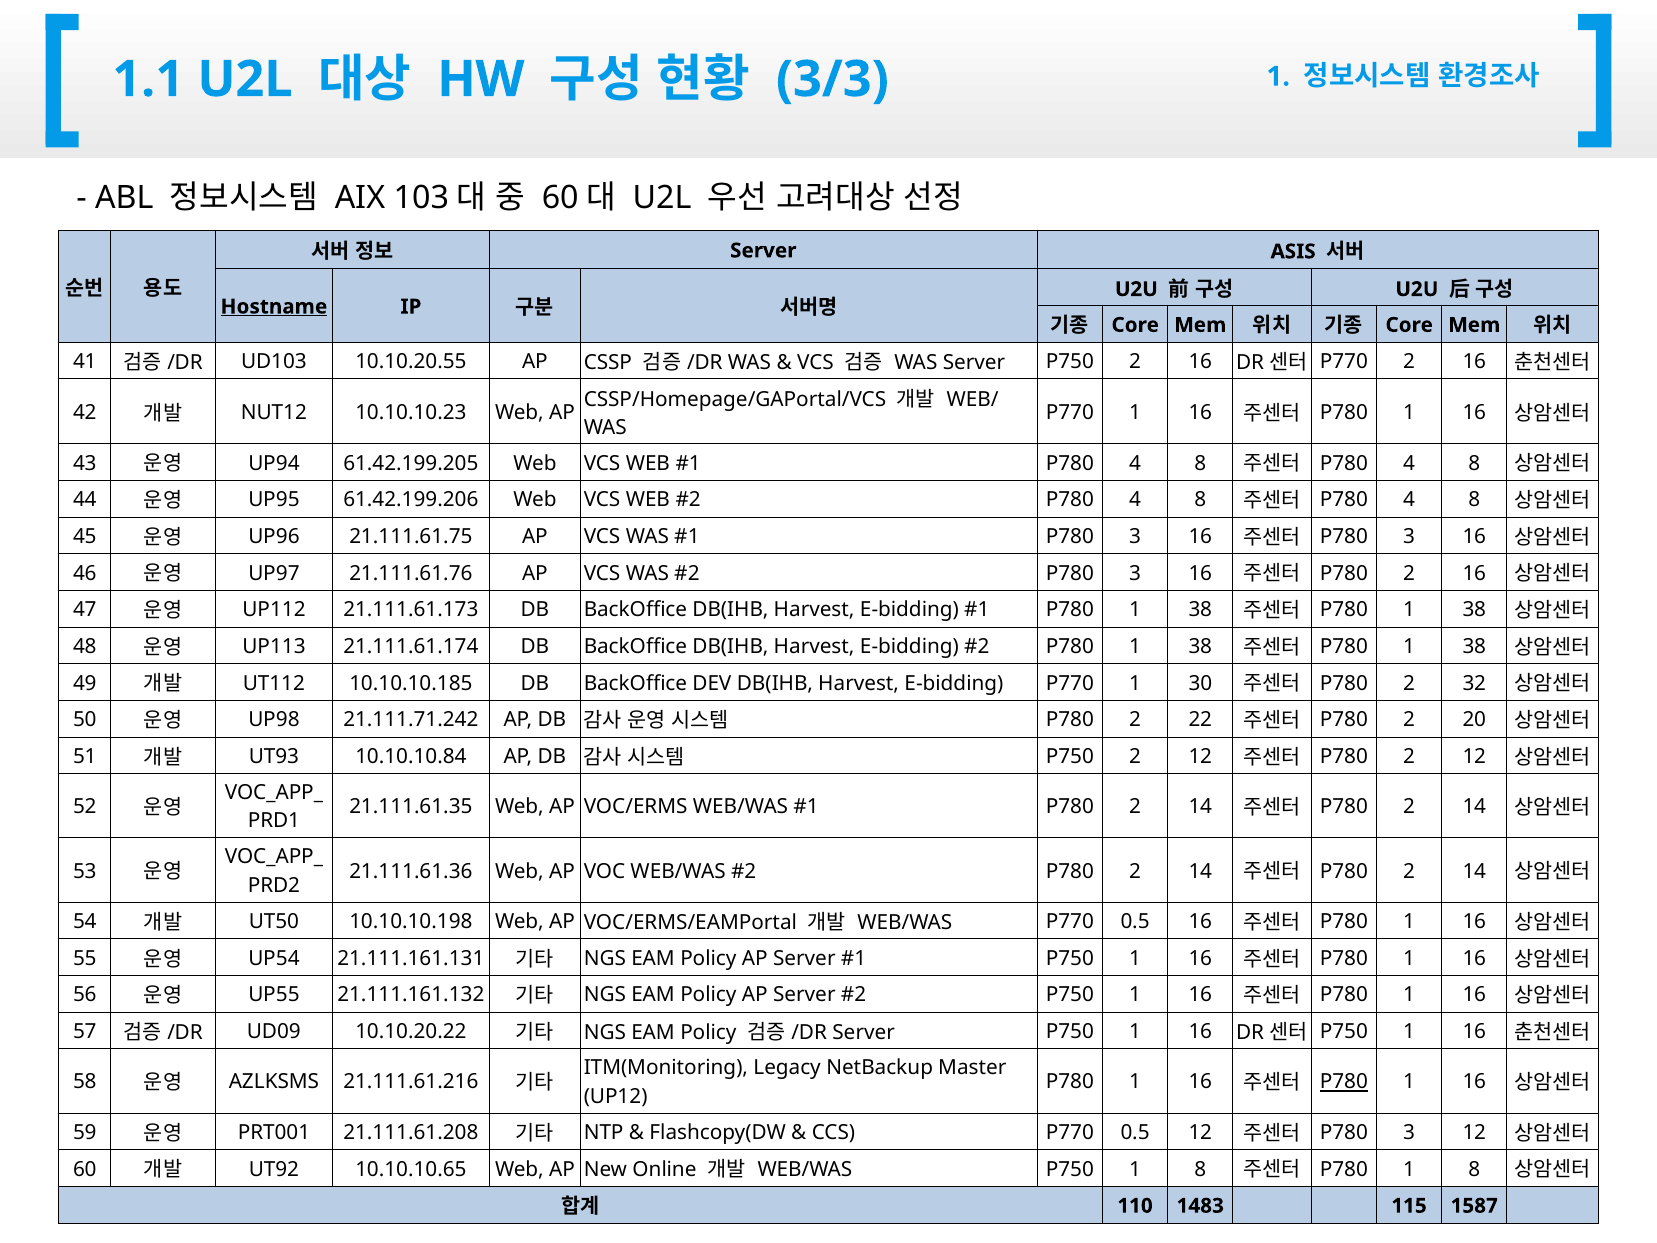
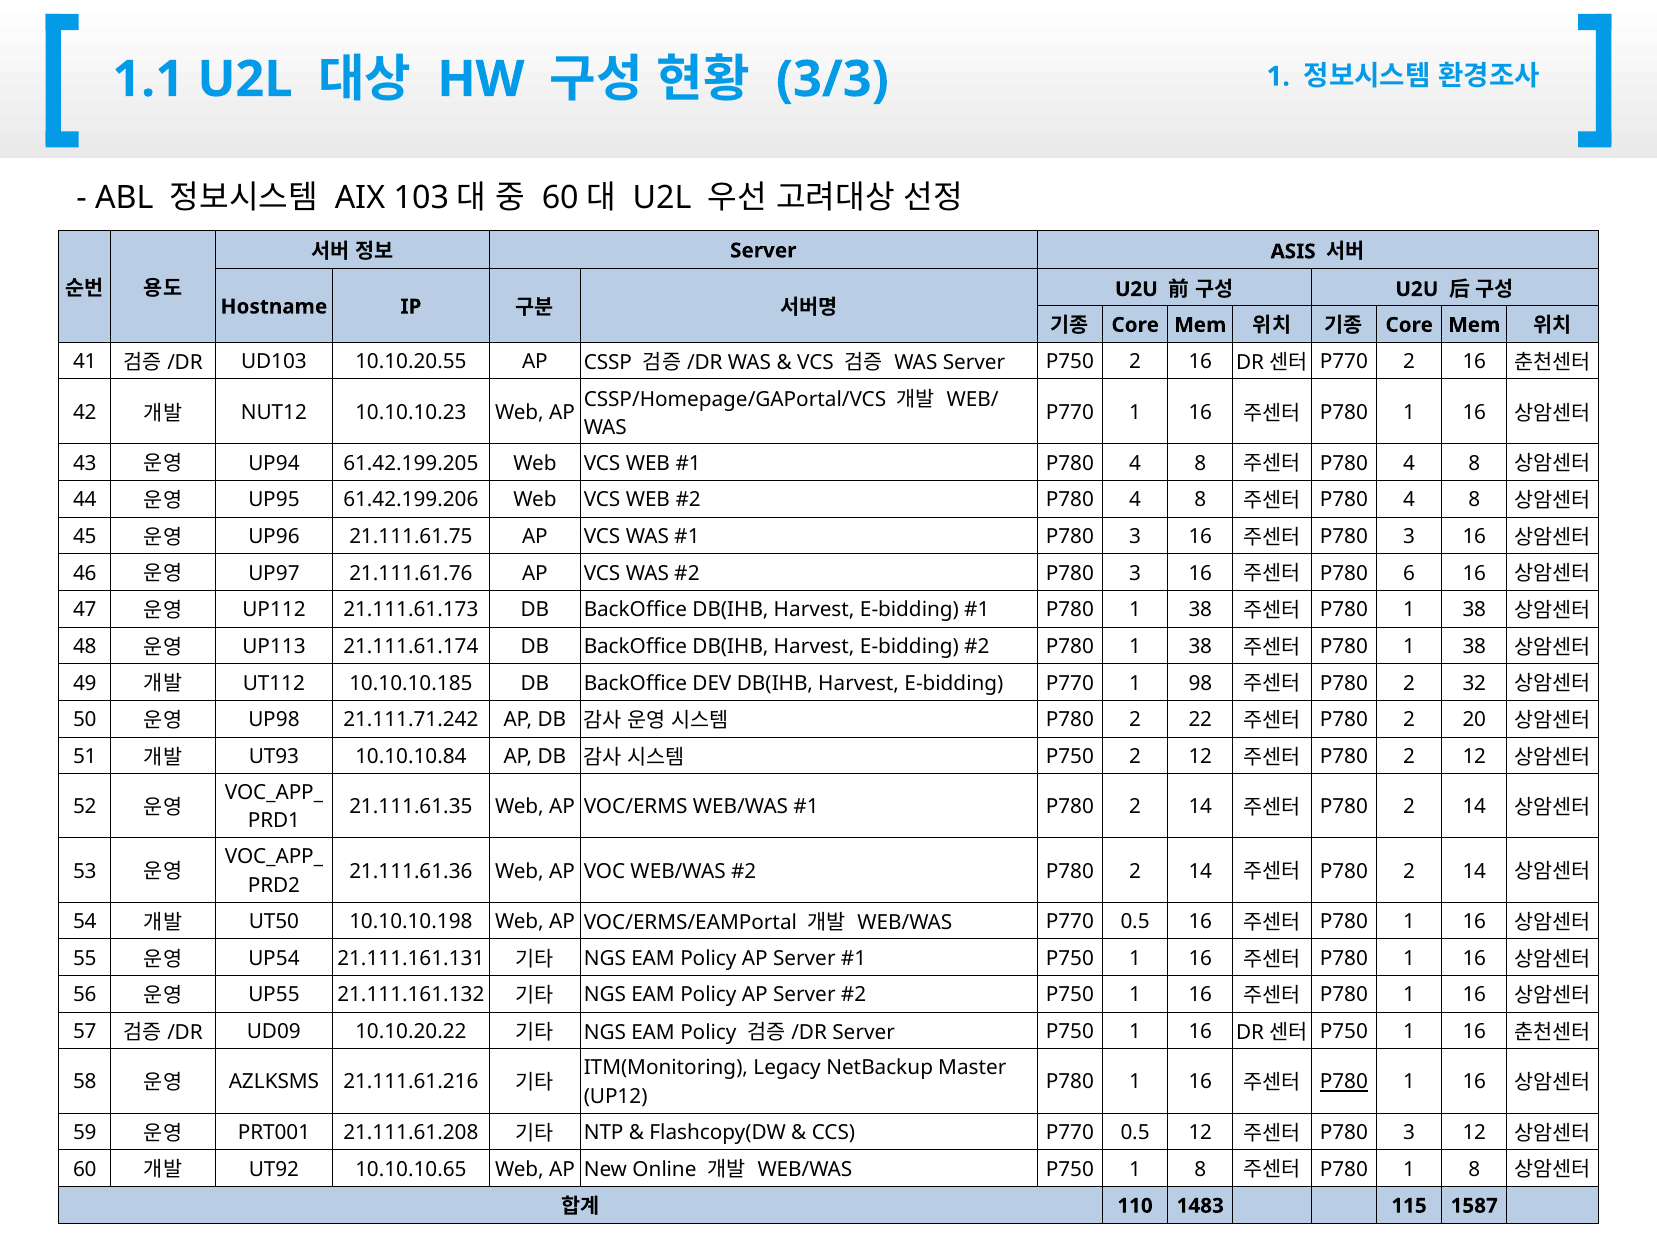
Hostname underline: present -> none
2 at (1409, 573): 2 -> 6
30: 30 -> 98
